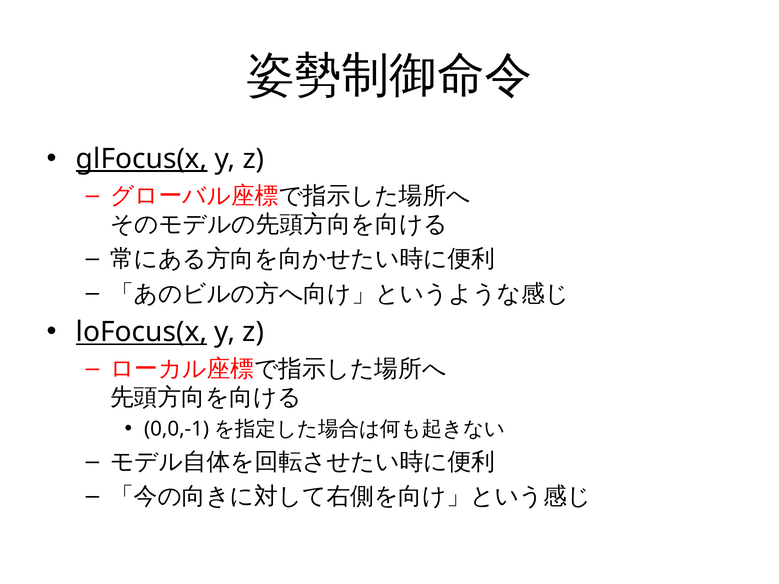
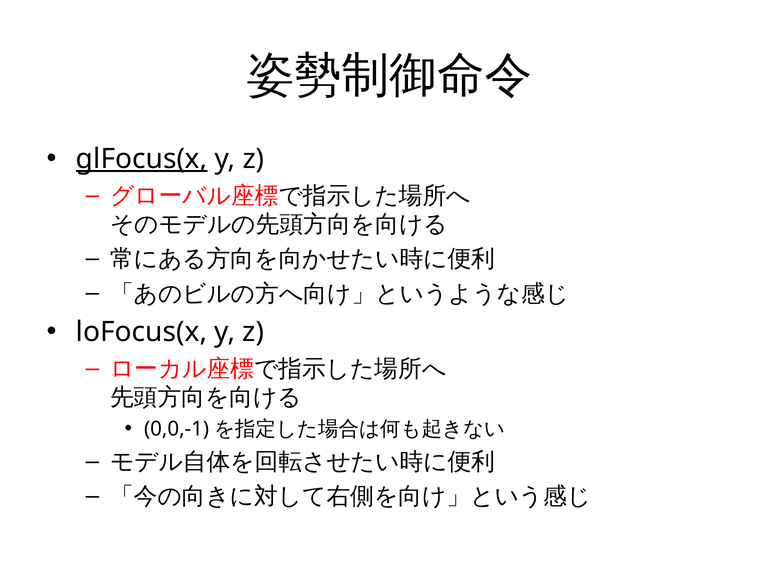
loFocus(x underline: present -> none
